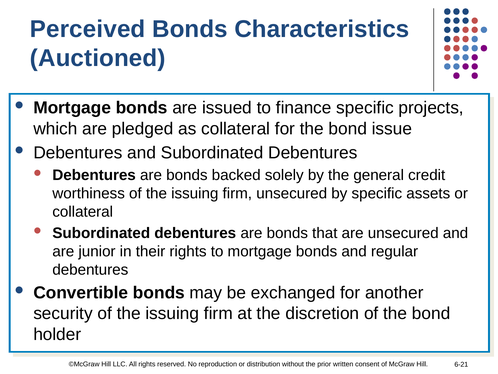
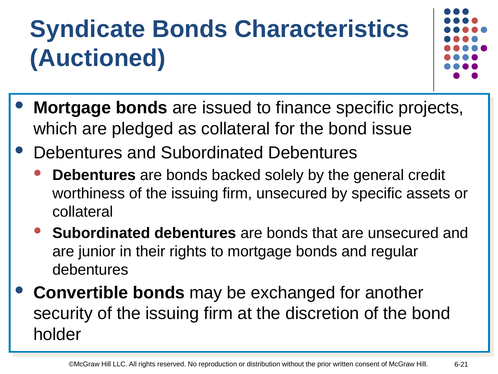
Perceived: Perceived -> Syndicate
